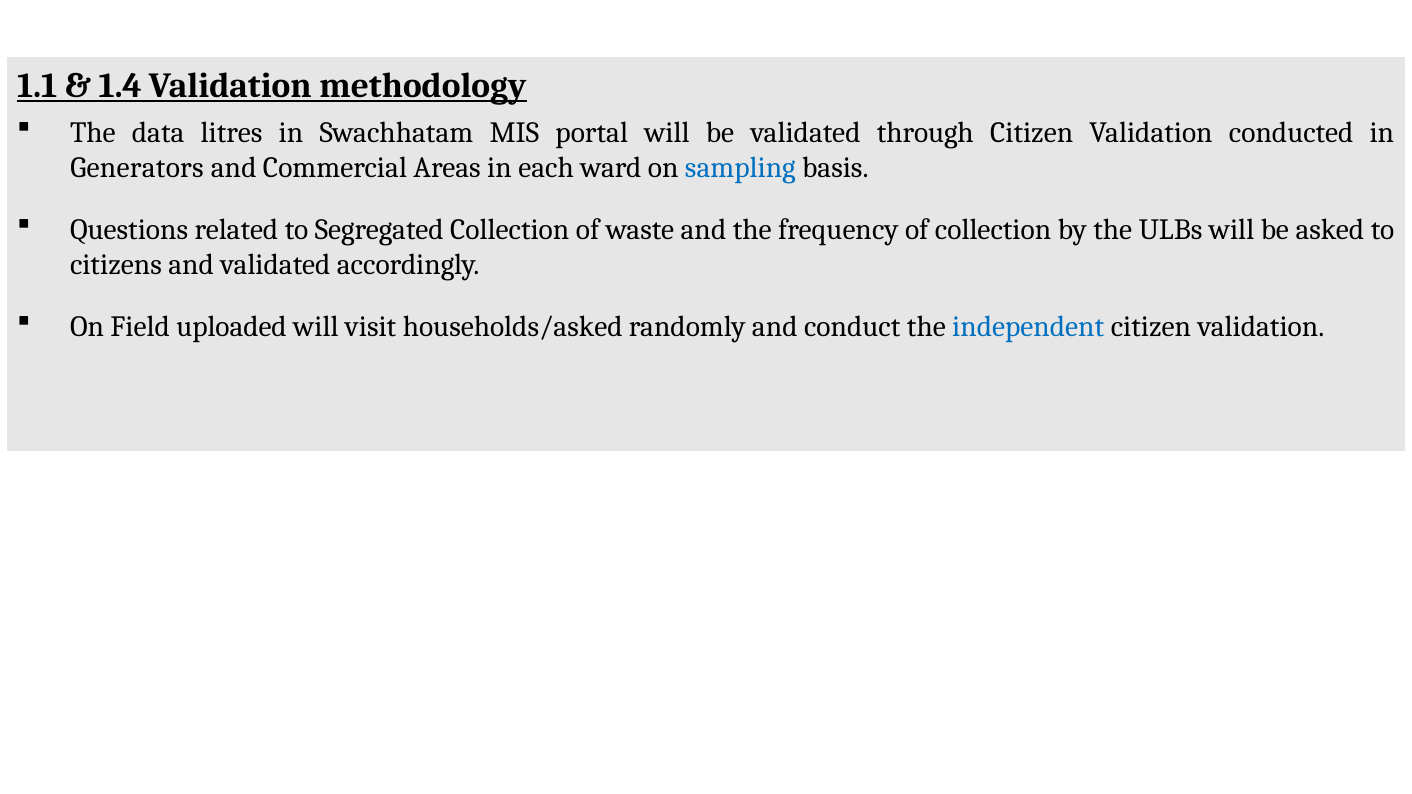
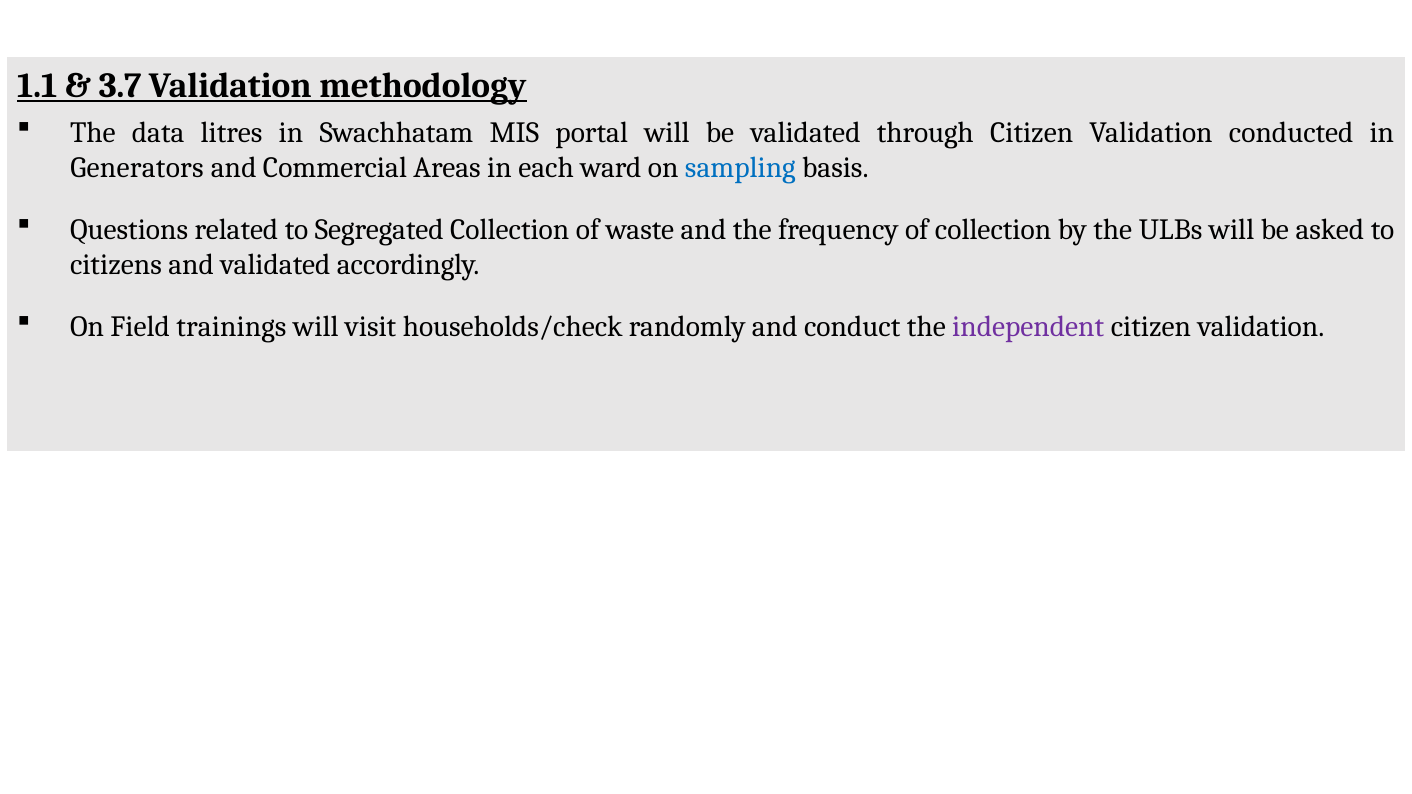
1.4: 1.4 -> 3.7
uploaded: uploaded -> trainings
households/asked: households/asked -> households/check
independent colour: blue -> purple
